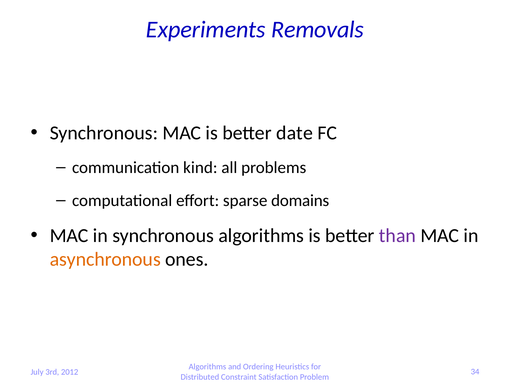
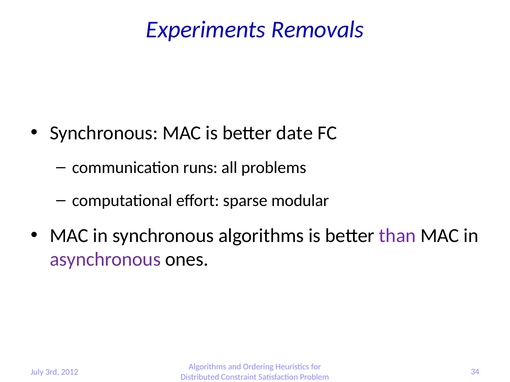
kind: kind -> runs
domains: domains -> modular
asynchronous colour: orange -> purple
